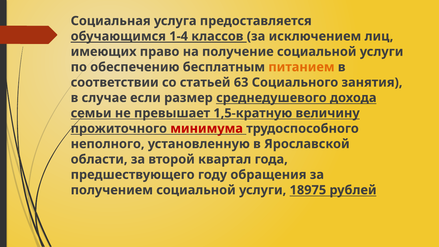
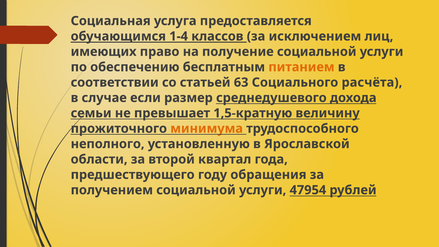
занятия: занятия -> расчёта
минимума colour: red -> orange
18975: 18975 -> 47954
